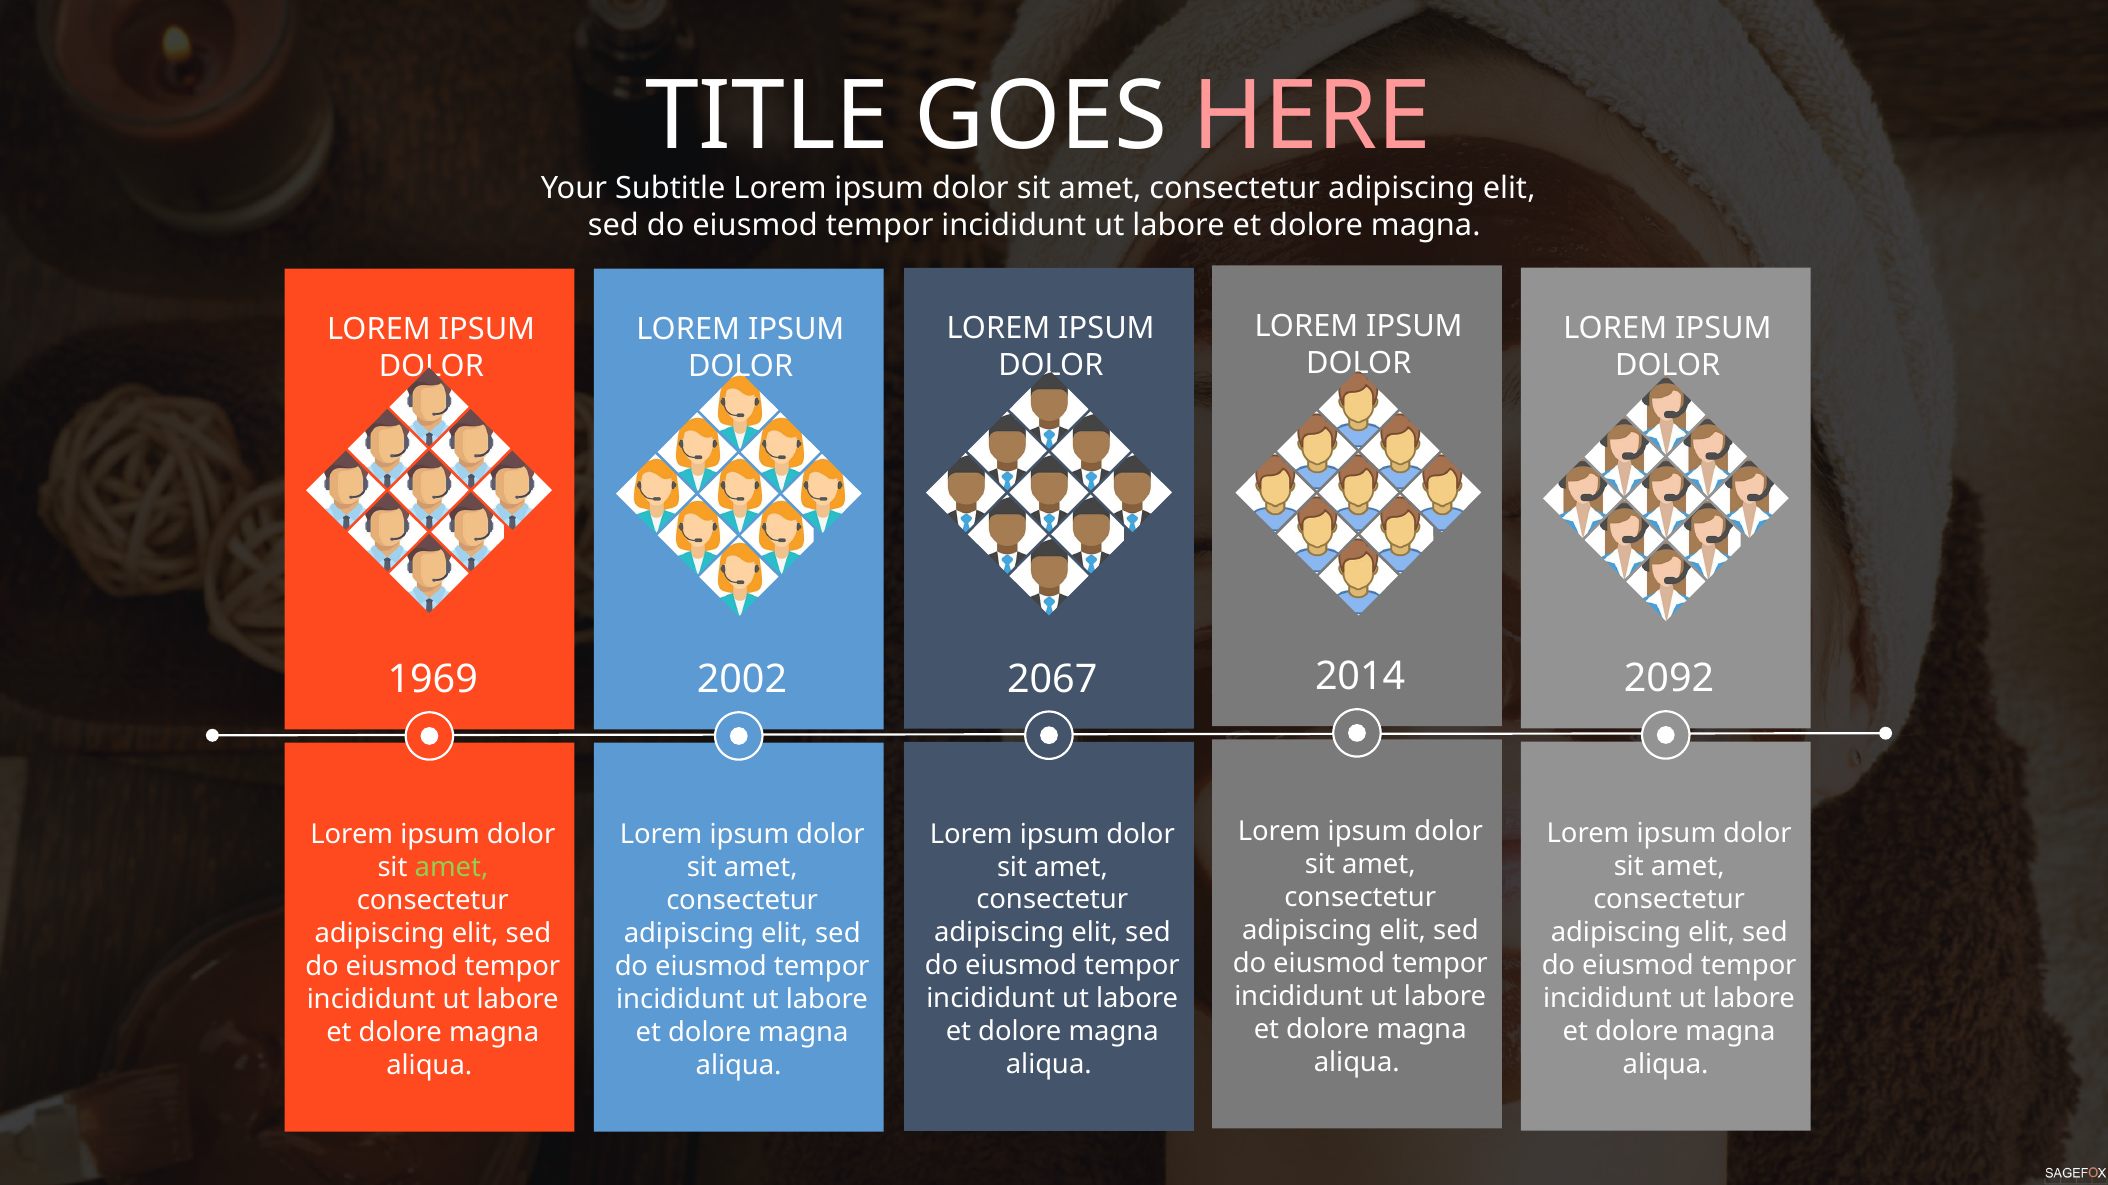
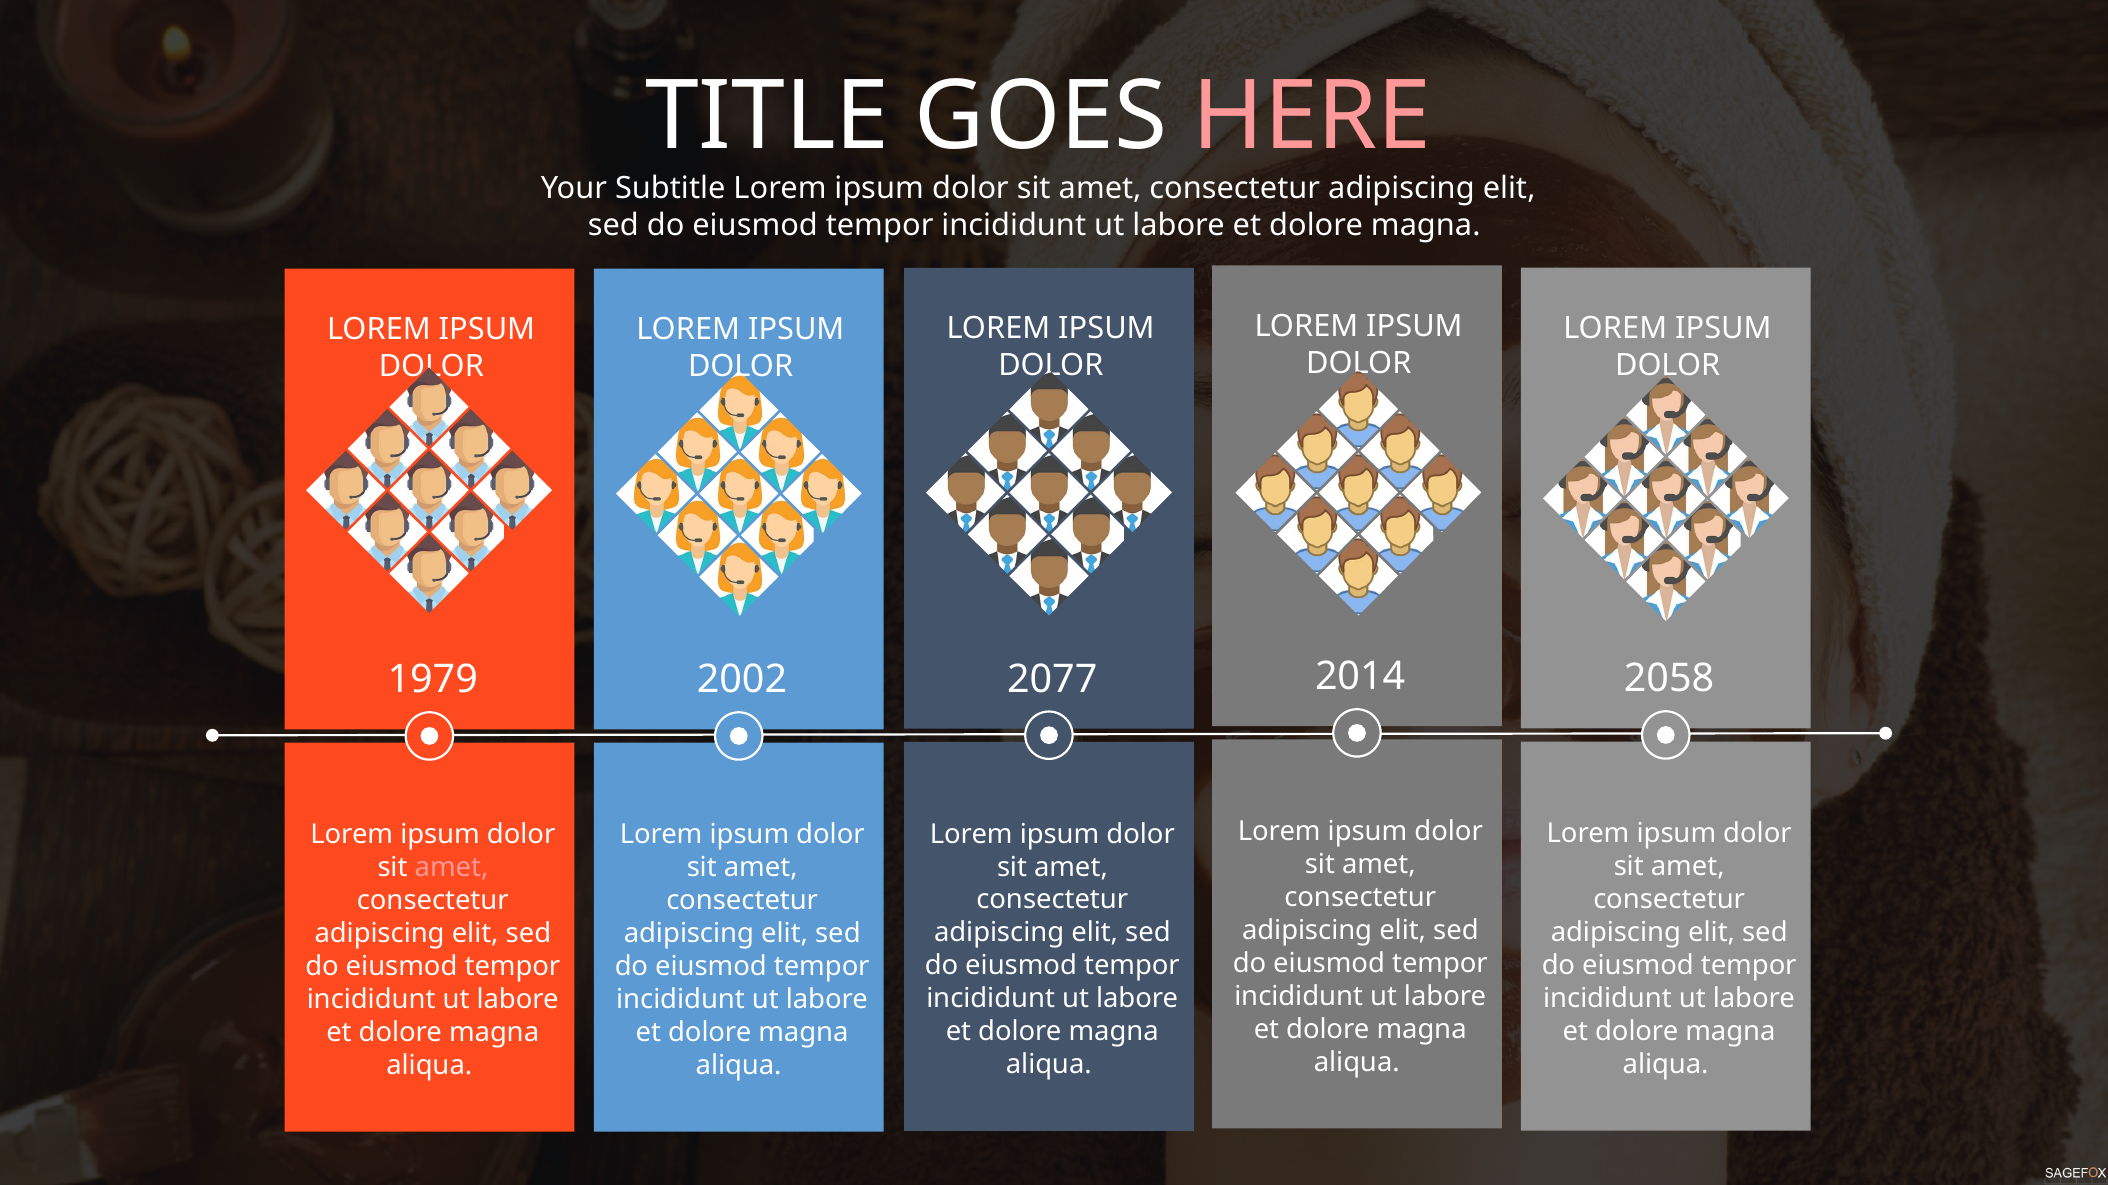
2092: 2092 -> 2058
2067: 2067 -> 2077
1969: 1969 -> 1979
amet at (451, 868) colour: light green -> pink
